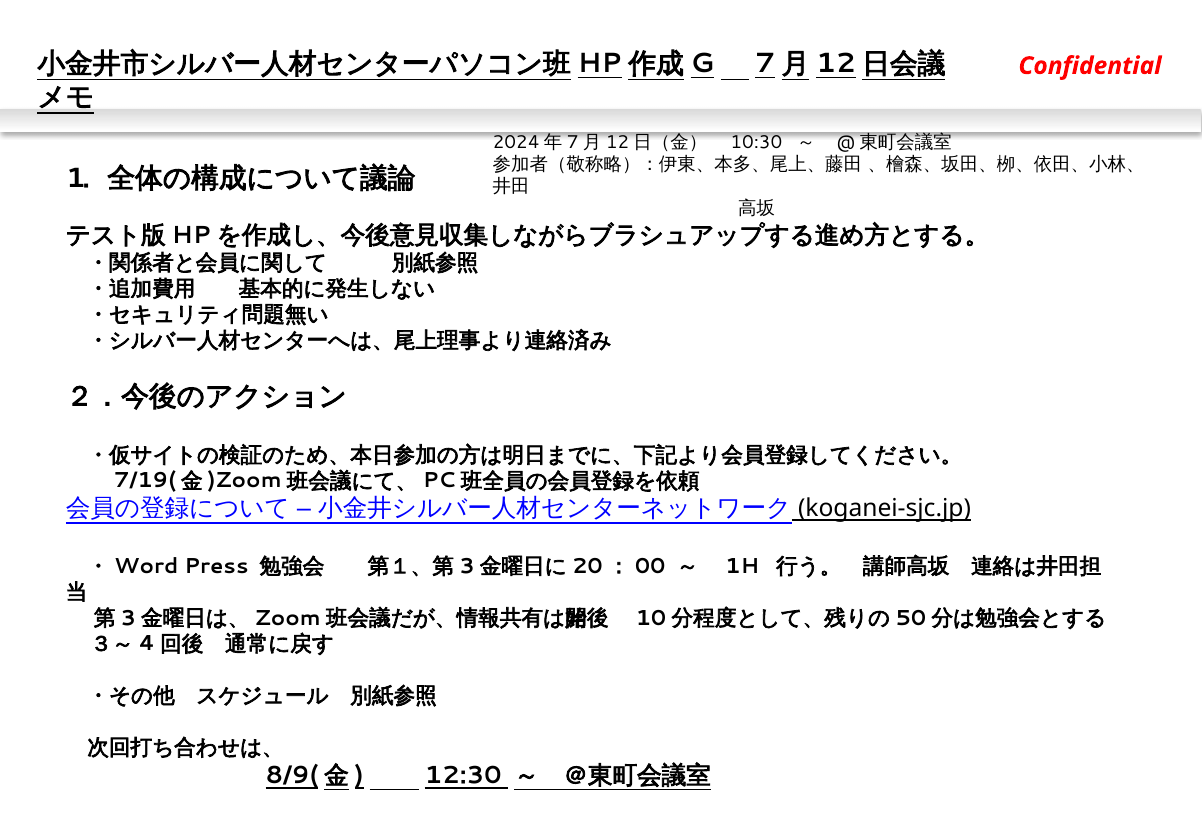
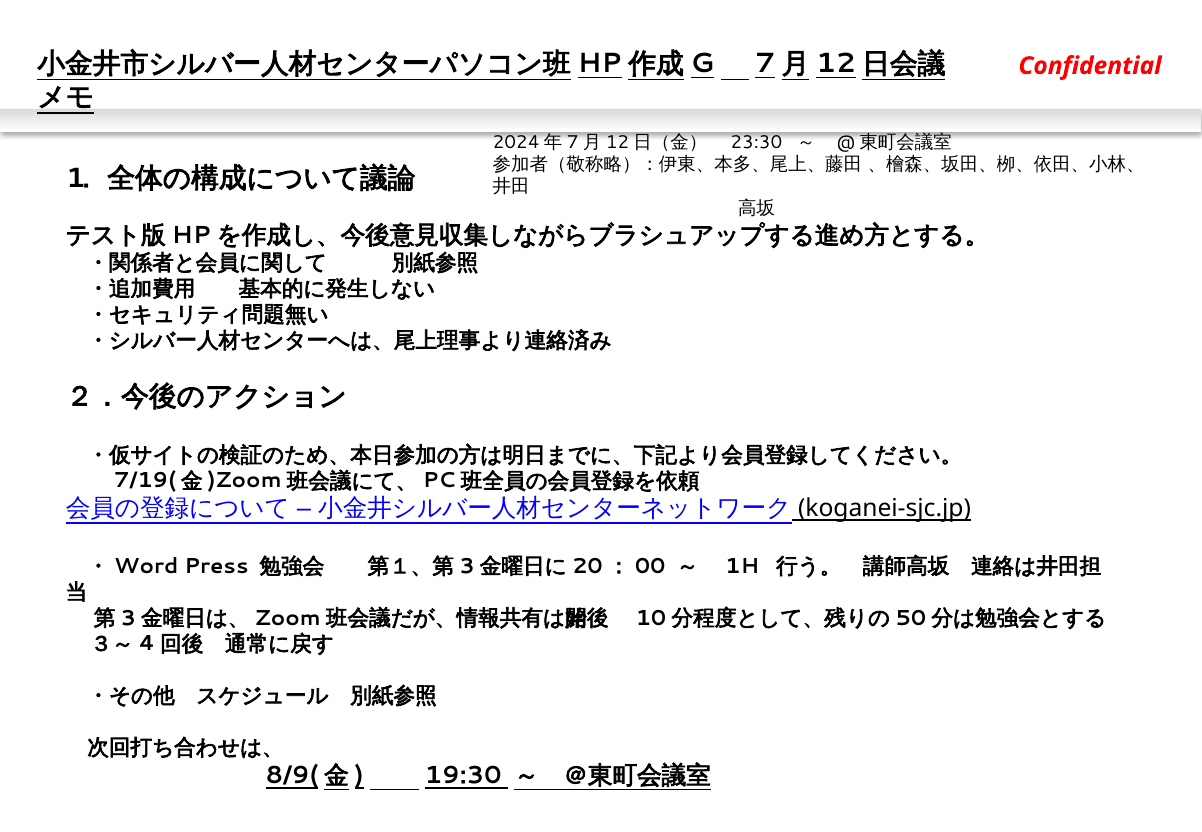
10:30: 10:30 -> 23:30
12:30: 12:30 -> 19:30
